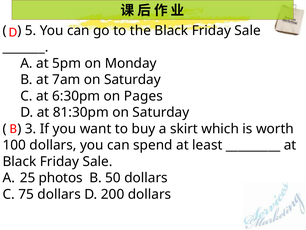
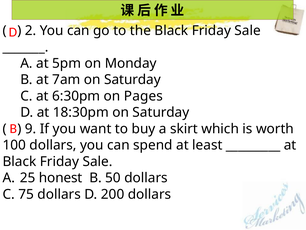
5: 5 -> 2
81:30pm: 81:30pm -> 18:30pm
3: 3 -> 9
photos: photos -> honest
